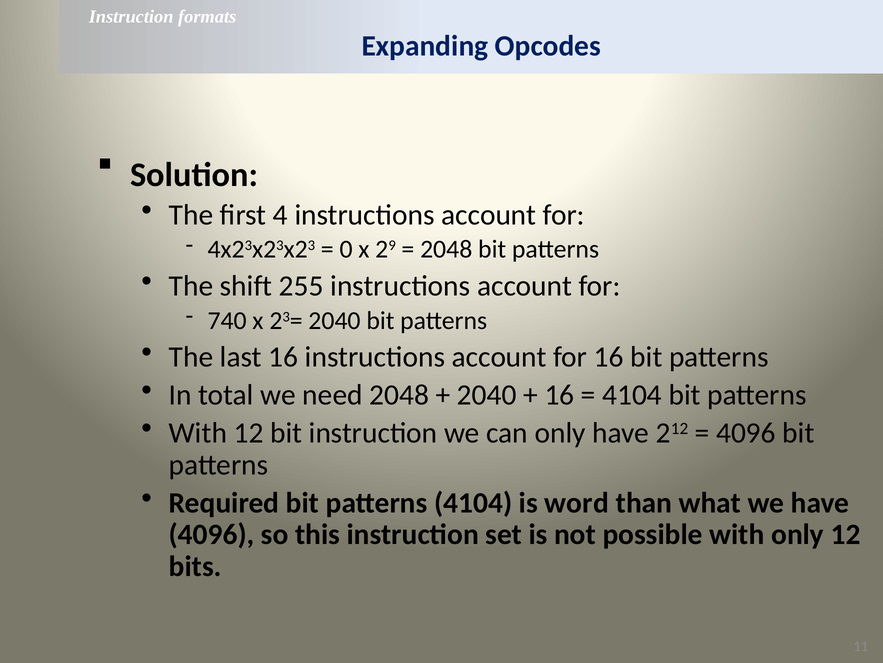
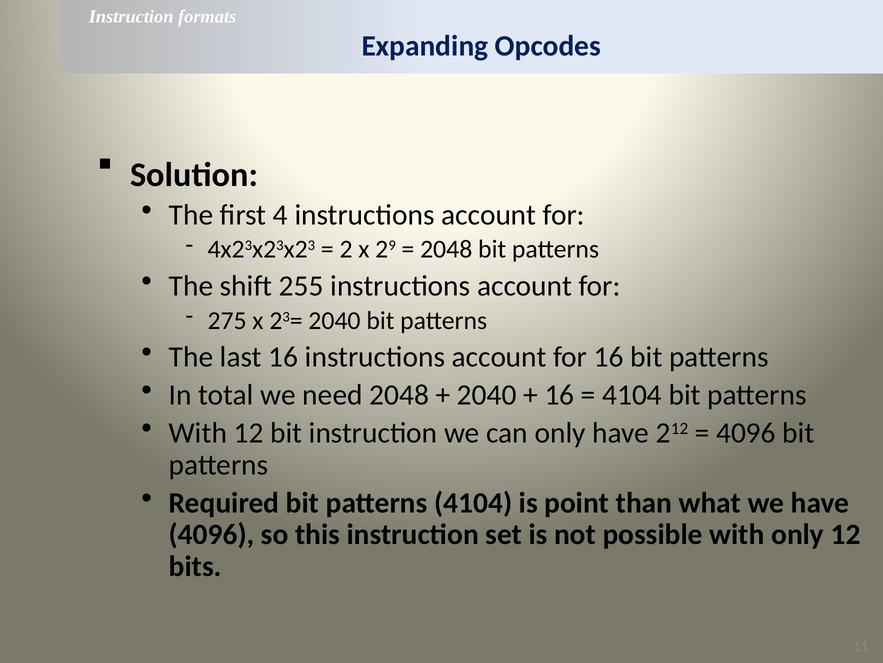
0: 0 -> 2
740: 740 -> 275
word: word -> point
